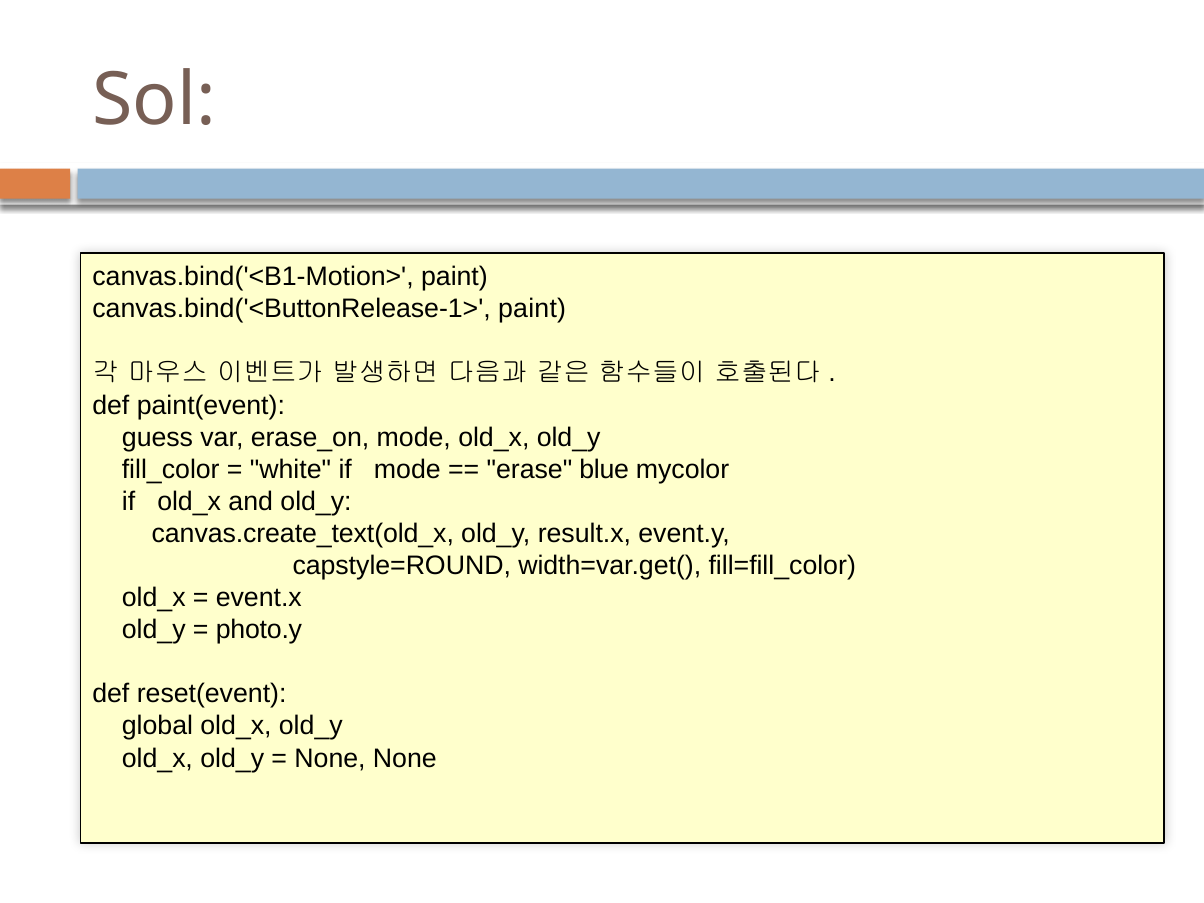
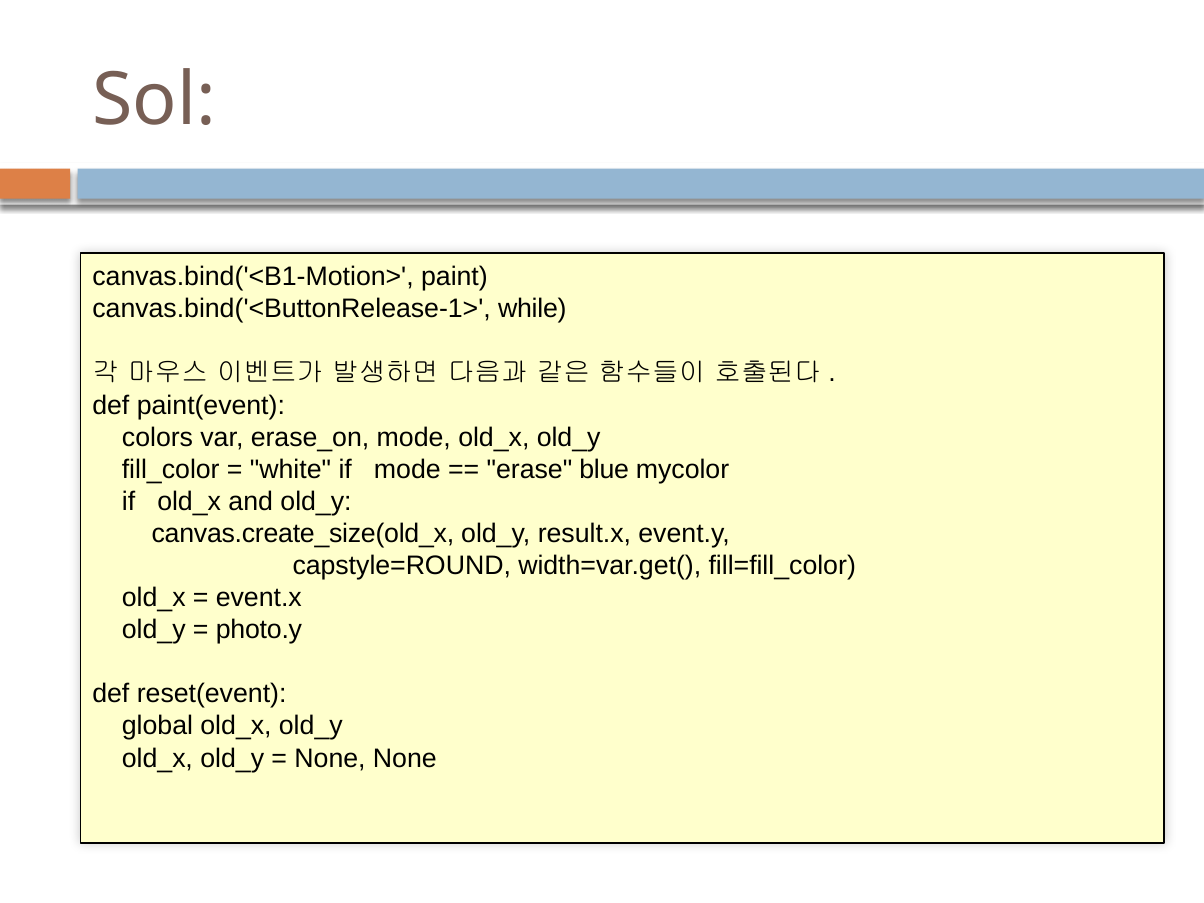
canvas.bind('<ButtonRelease-1> paint: paint -> while
guess: guess -> colors
canvas.create_text(old_x: canvas.create_text(old_x -> canvas.create_size(old_x
